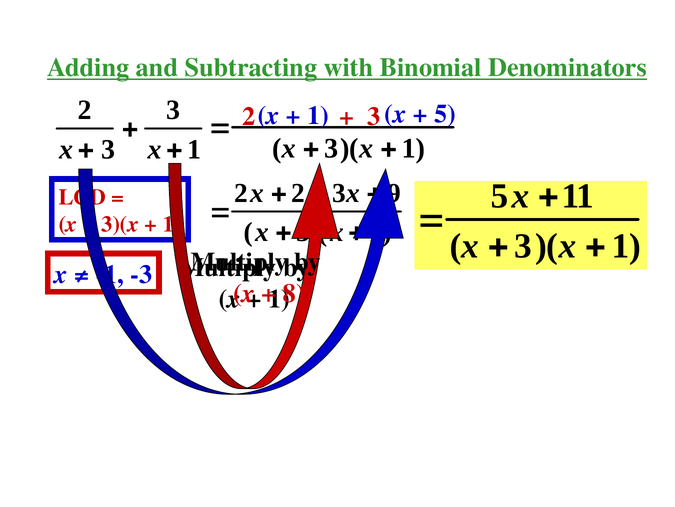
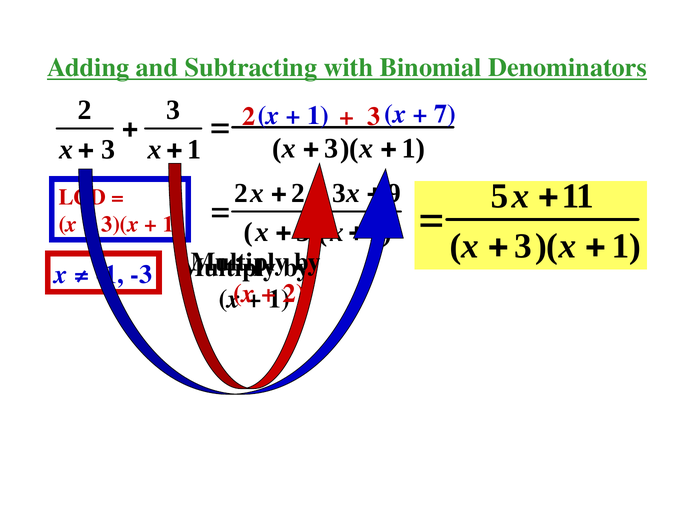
5: 5 -> 7
8 at (294, 293): 8 -> 2
